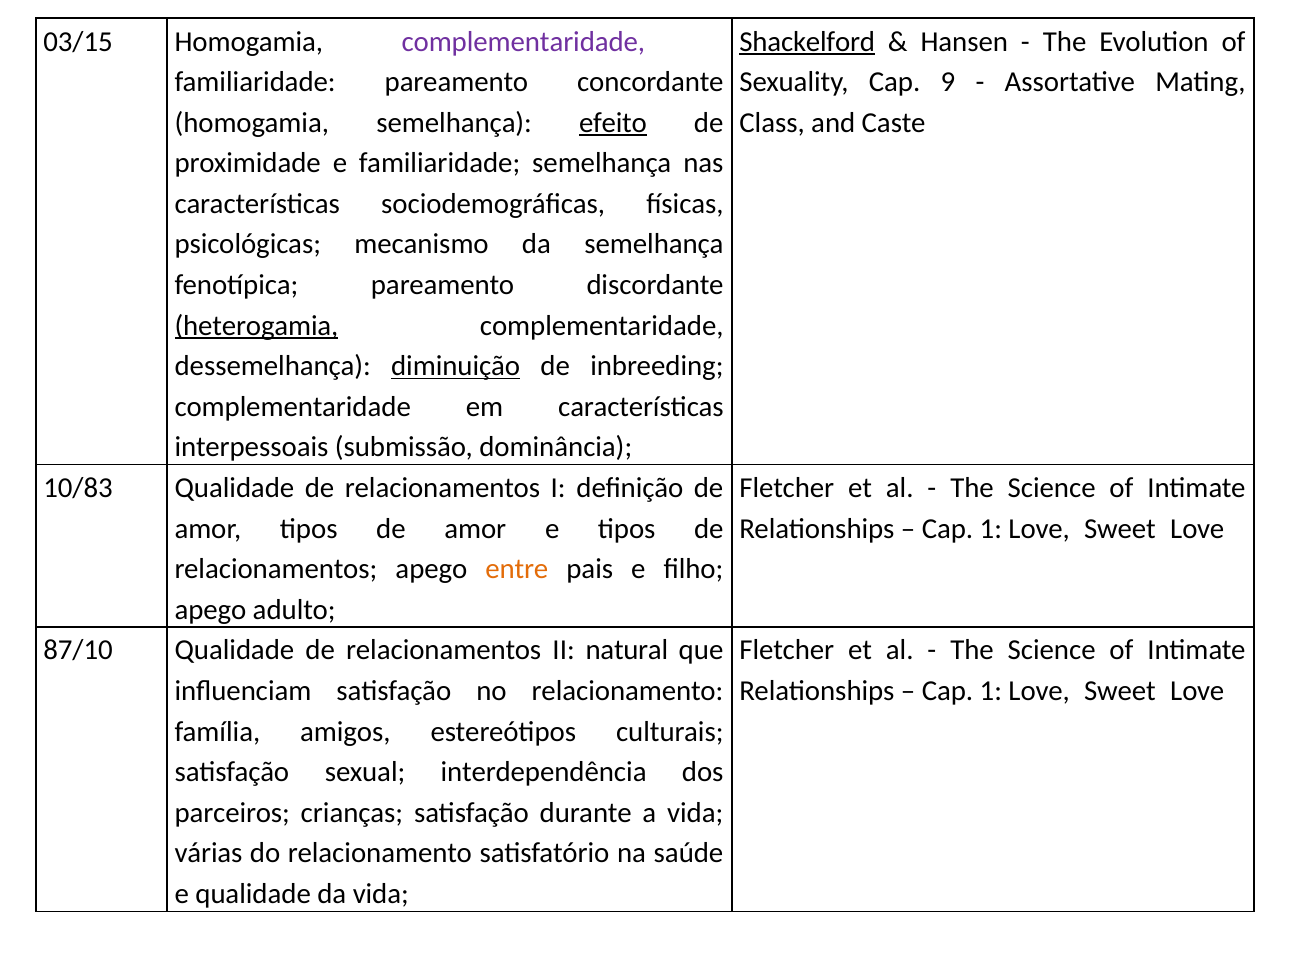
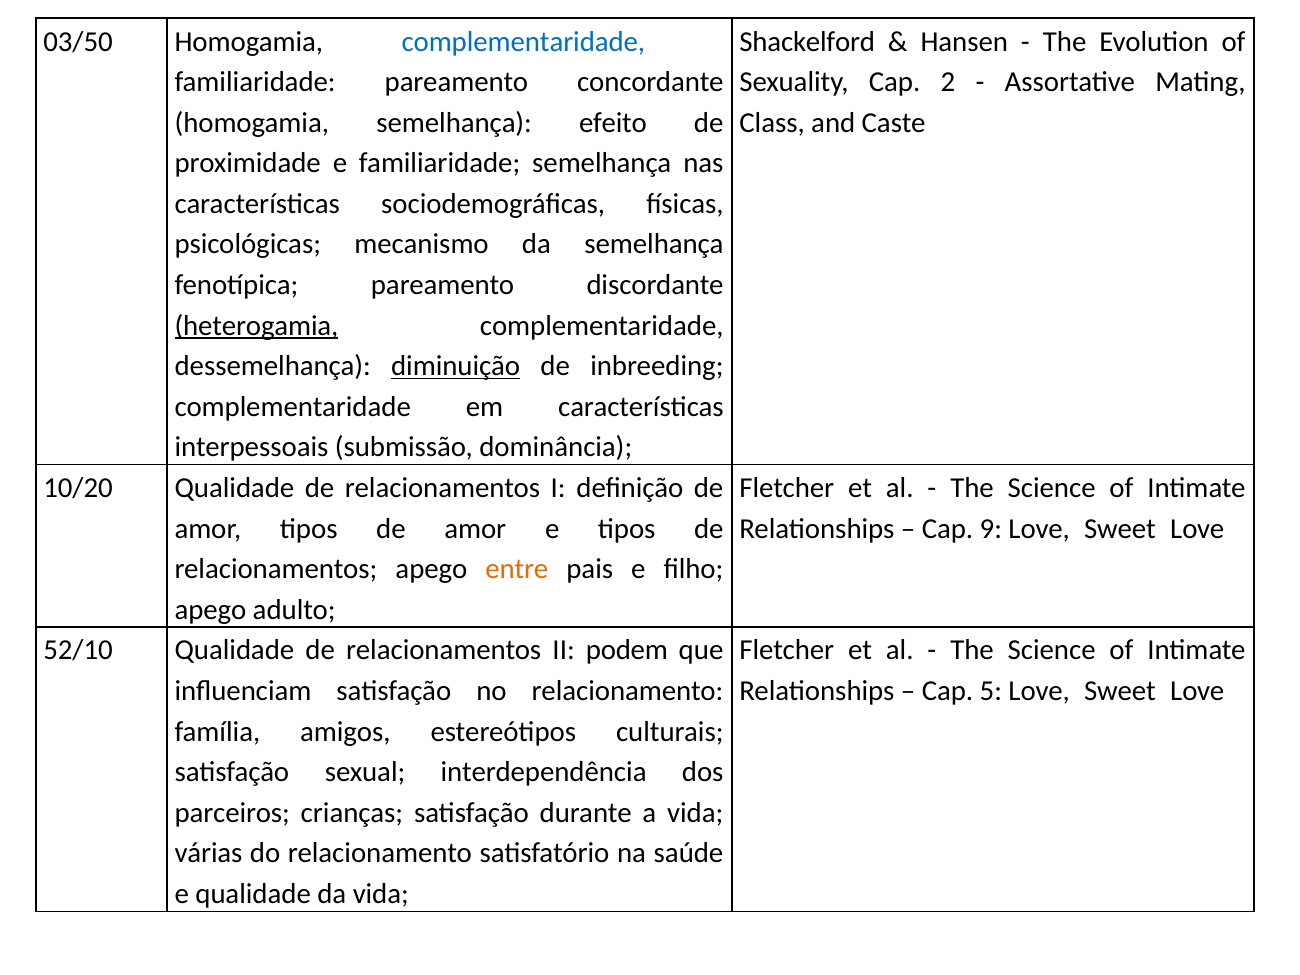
03/15: 03/15 -> 03/50
complementaridade at (523, 42) colour: purple -> blue
Shackelford underline: present -> none
9: 9 -> 2
efeito underline: present -> none
10/83: 10/83 -> 10/20
1 at (991, 529): 1 -> 9
87/10: 87/10 -> 52/10
natural: natural -> podem
1 at (991, 691): 1 -> 5
